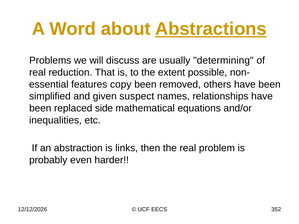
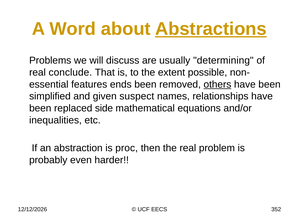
reduction: reduction -> conclude
copy: copy -> ends
others underline: none -> present
links: links -> proc
